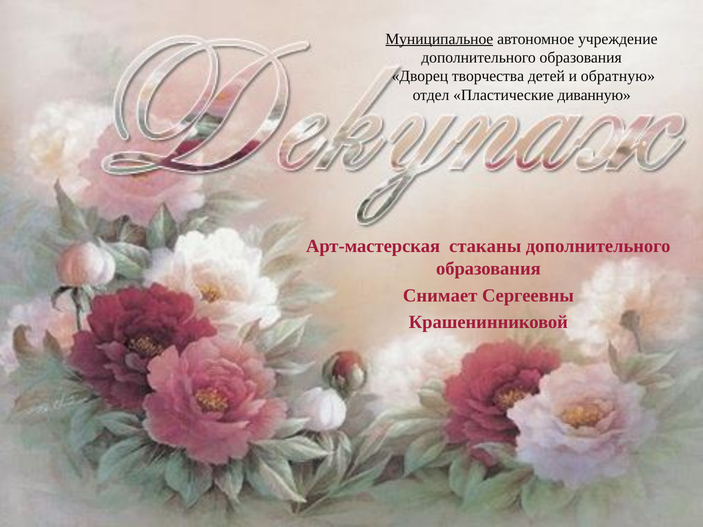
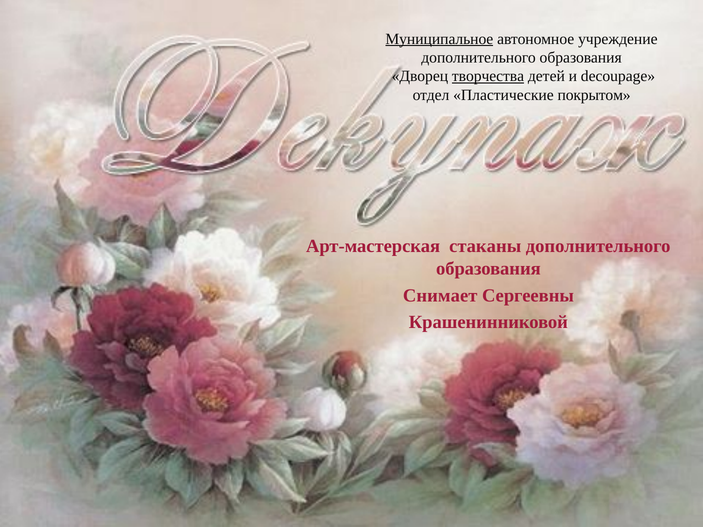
творчества underline: none -> present
обратную: обратную -> decoupage
диванную: диванную -> покрытом
